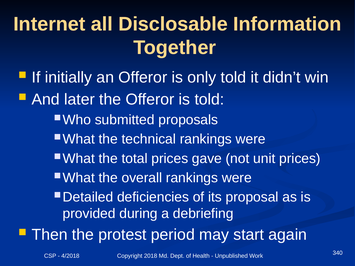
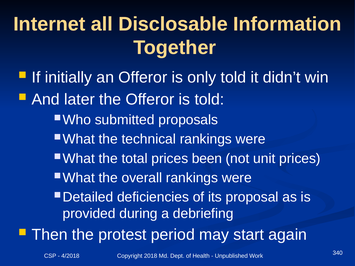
gave: gave -> been
